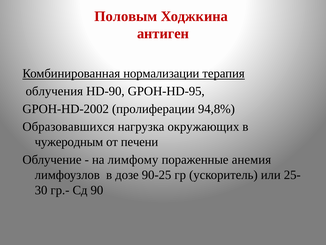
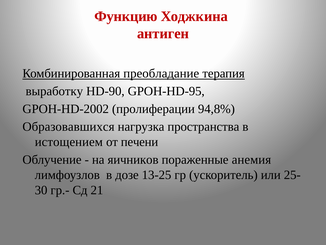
Половым: Половым -> Функцию
нормализации: нормализации -> преобладание
облучения: облучения -> выработку
окружающих: окружающих -> пространства
чужеродным: чужеродным -> истощением
лимфому: лимфому -> яичников
90-25: 90-25 -> 13-25
90: 90 -> 21
